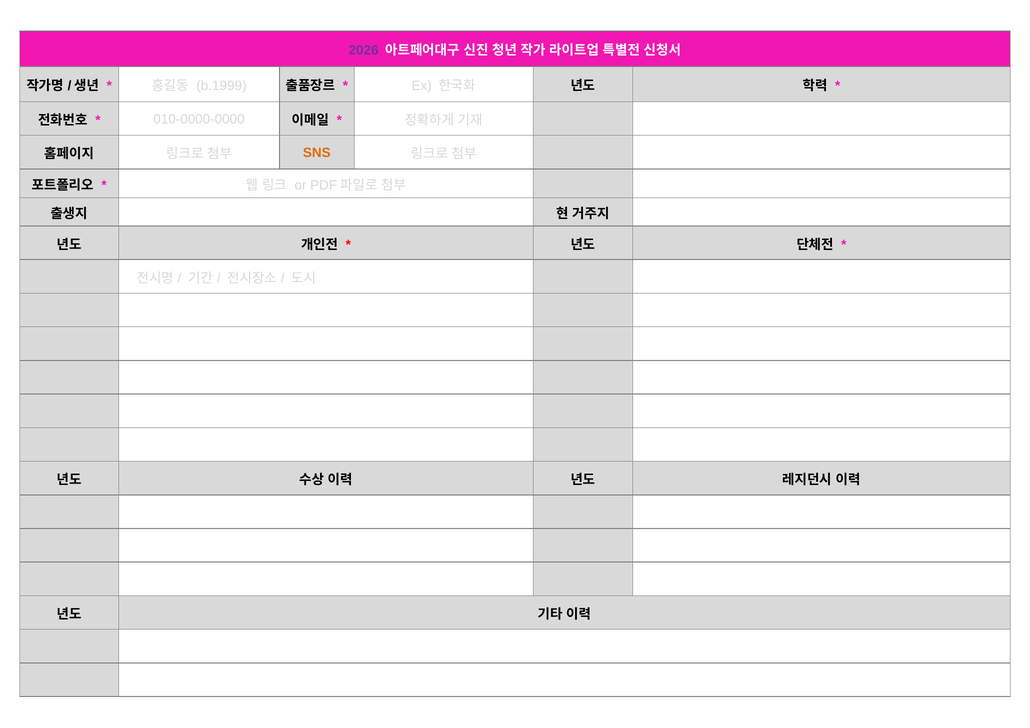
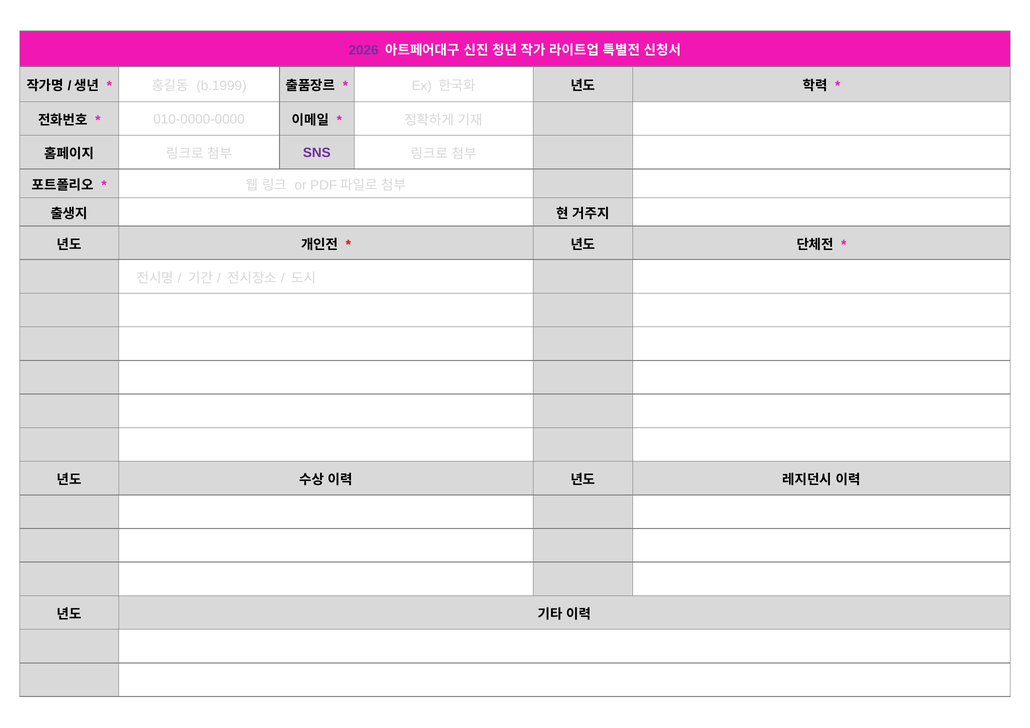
SNS colour: orange -> purple
